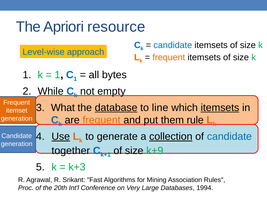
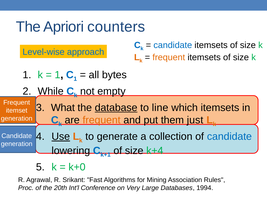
resource: resource -> counters
itemsets at (220, 108) underline: present -> none
rule: rule -> just
collection underline: present -> none
together: together -> lowering
k+9: k+9 -> k+4
k+3: k+3 -> k+0
